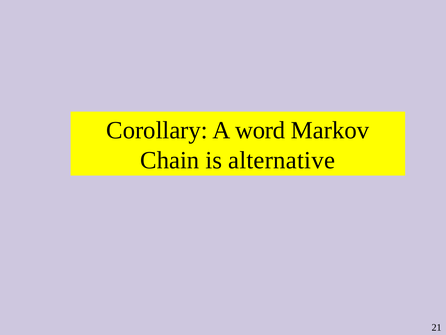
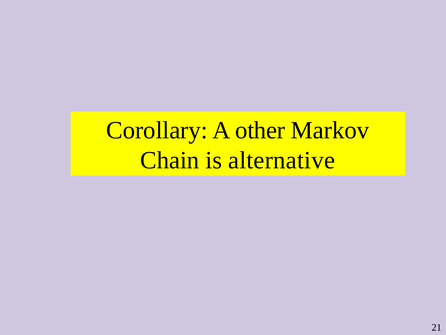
word: word -> other
